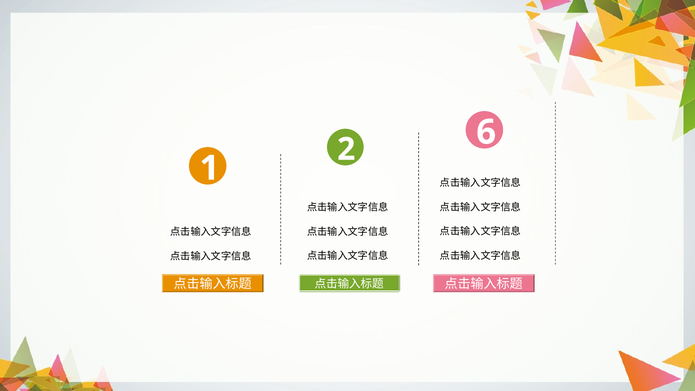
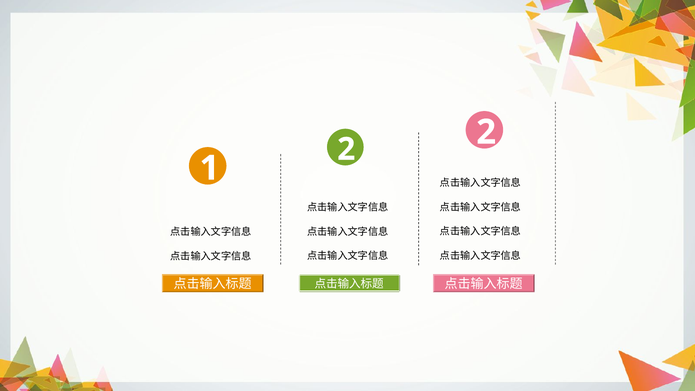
2 6: 6 -> 2
